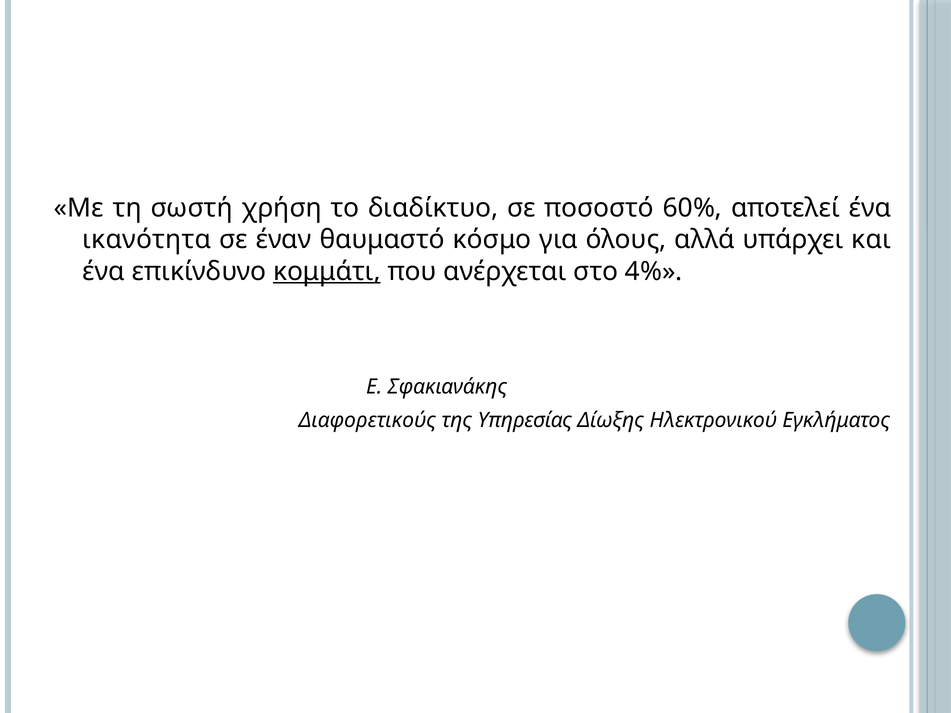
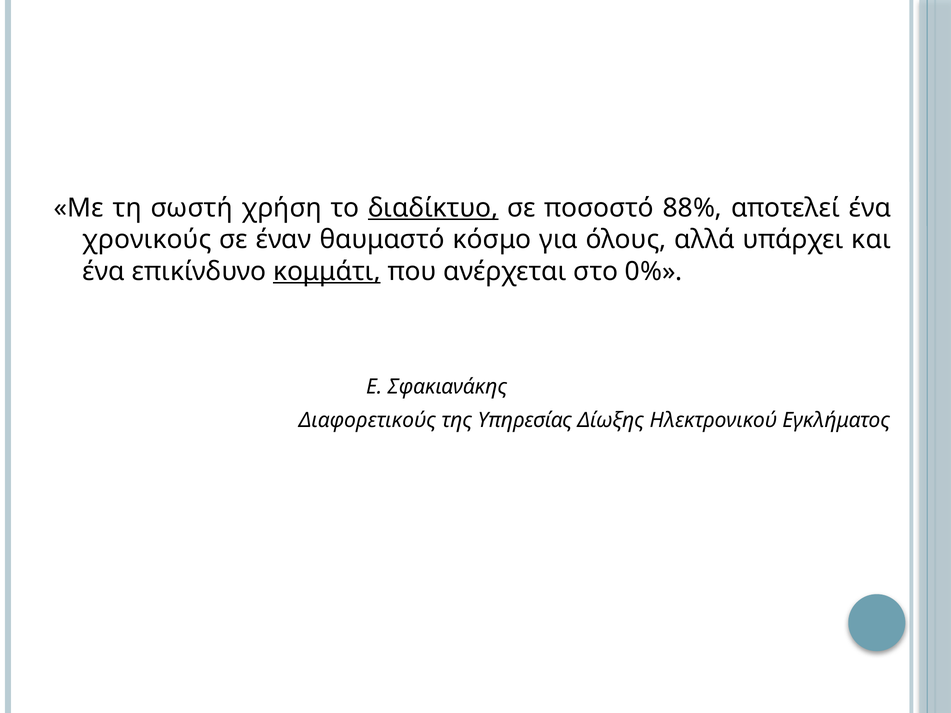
διαδίκτυο underline: none -> present
60%: 60% -> 88%
ικανότητα: ικανότητα -> χρονικούς
4%: 4% -> 0%
